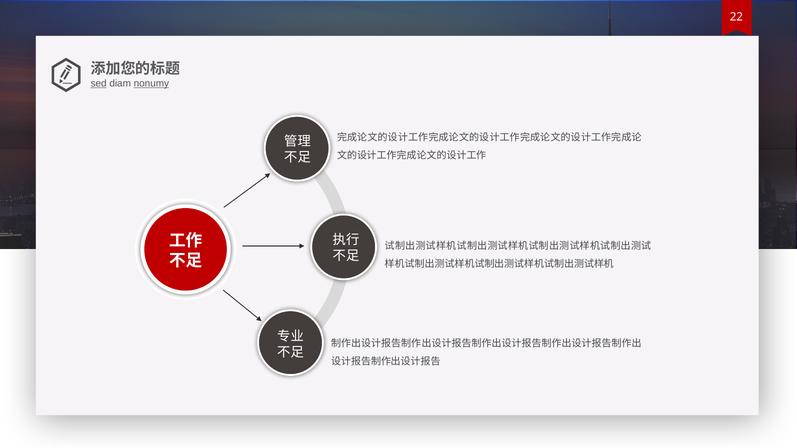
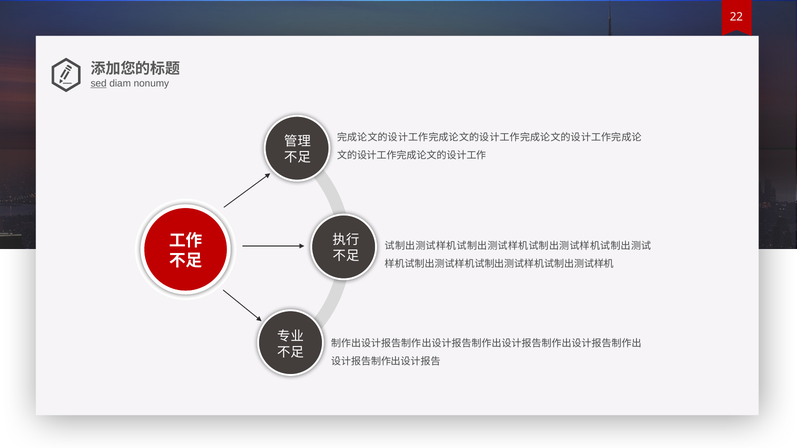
nonumy underline: present -> none
